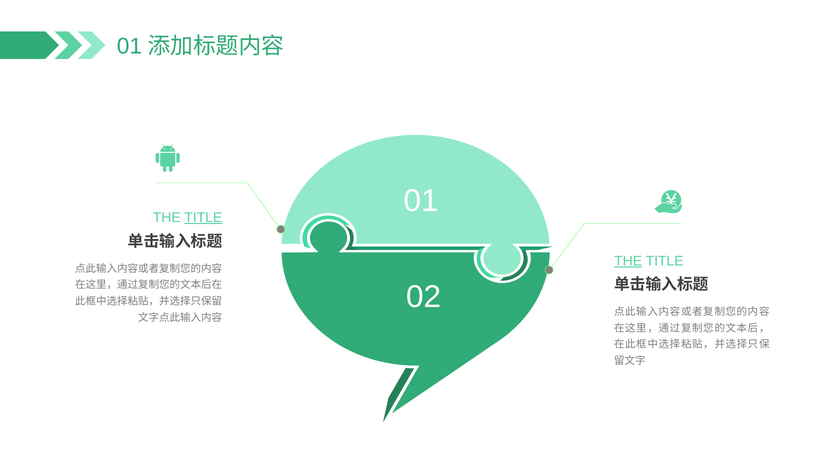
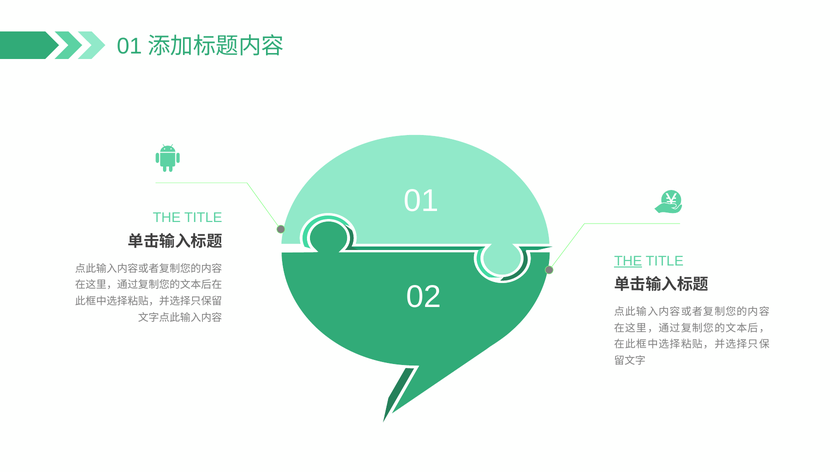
TITLE at (203, 218) underline: present -> none
